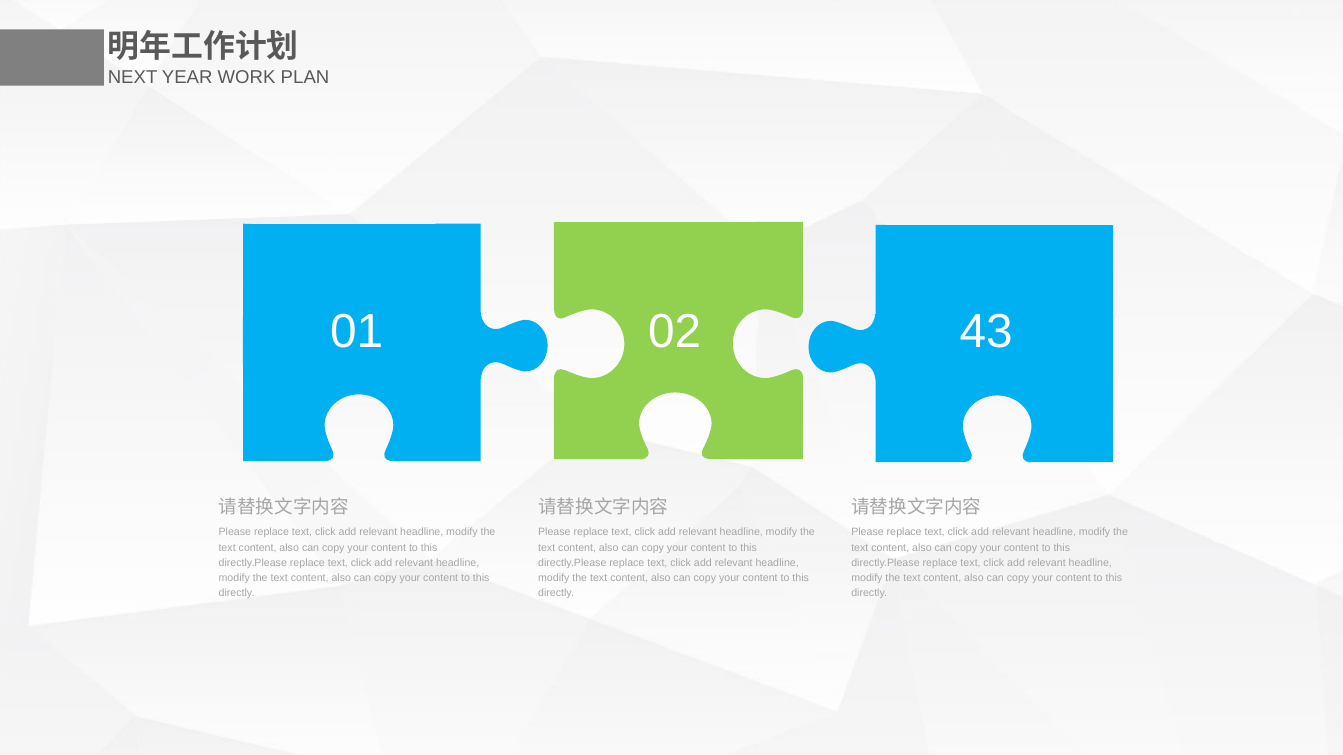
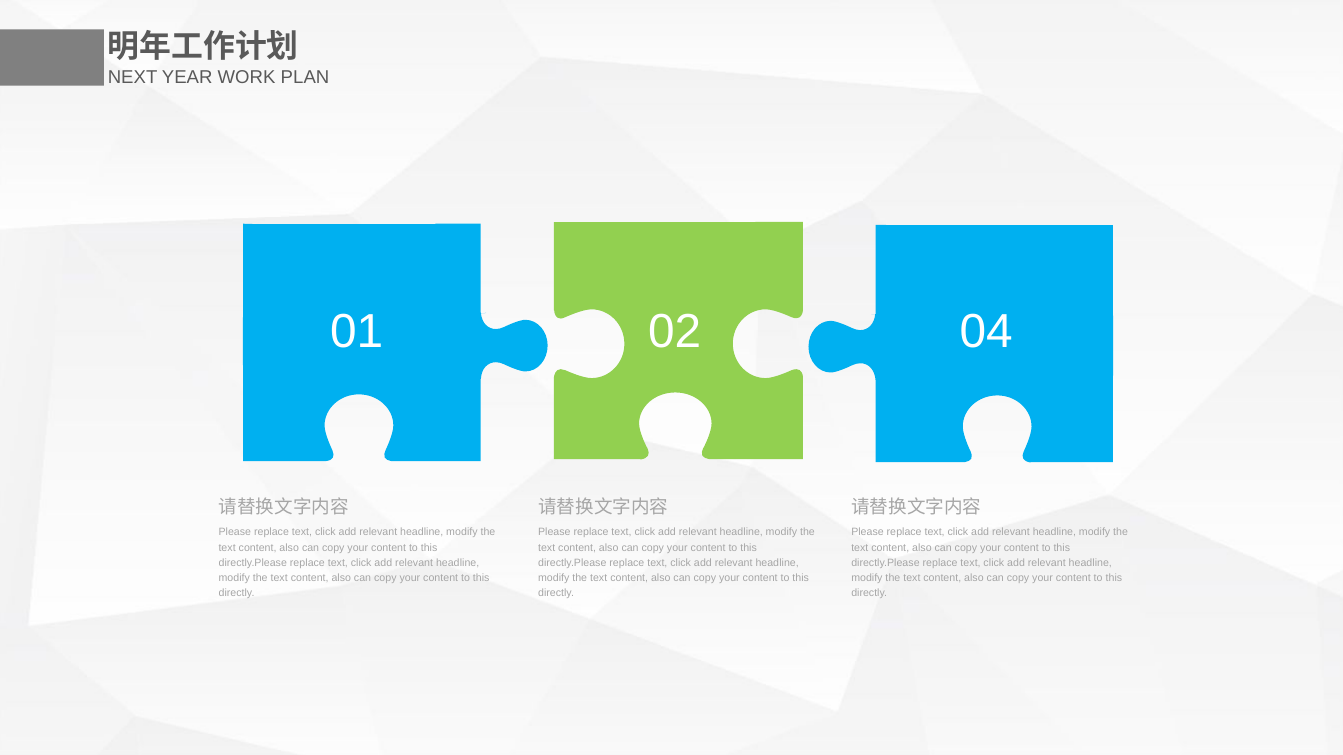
43: 43 -> 04
